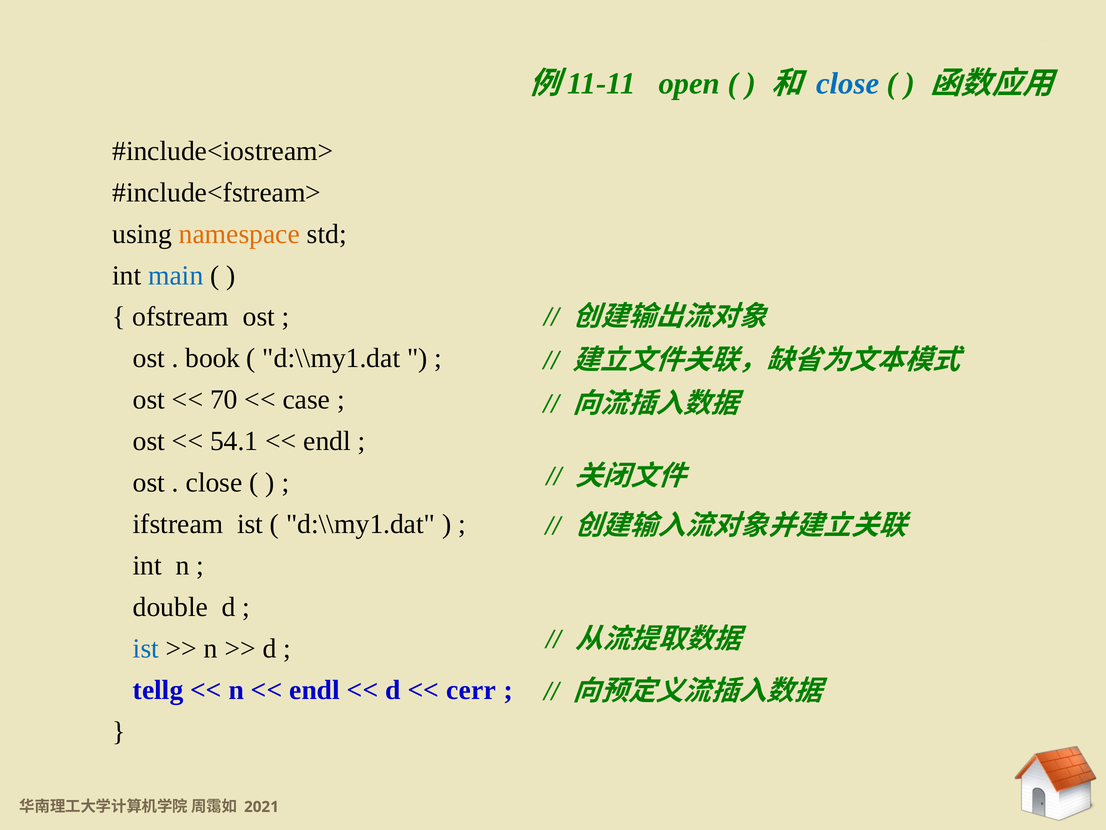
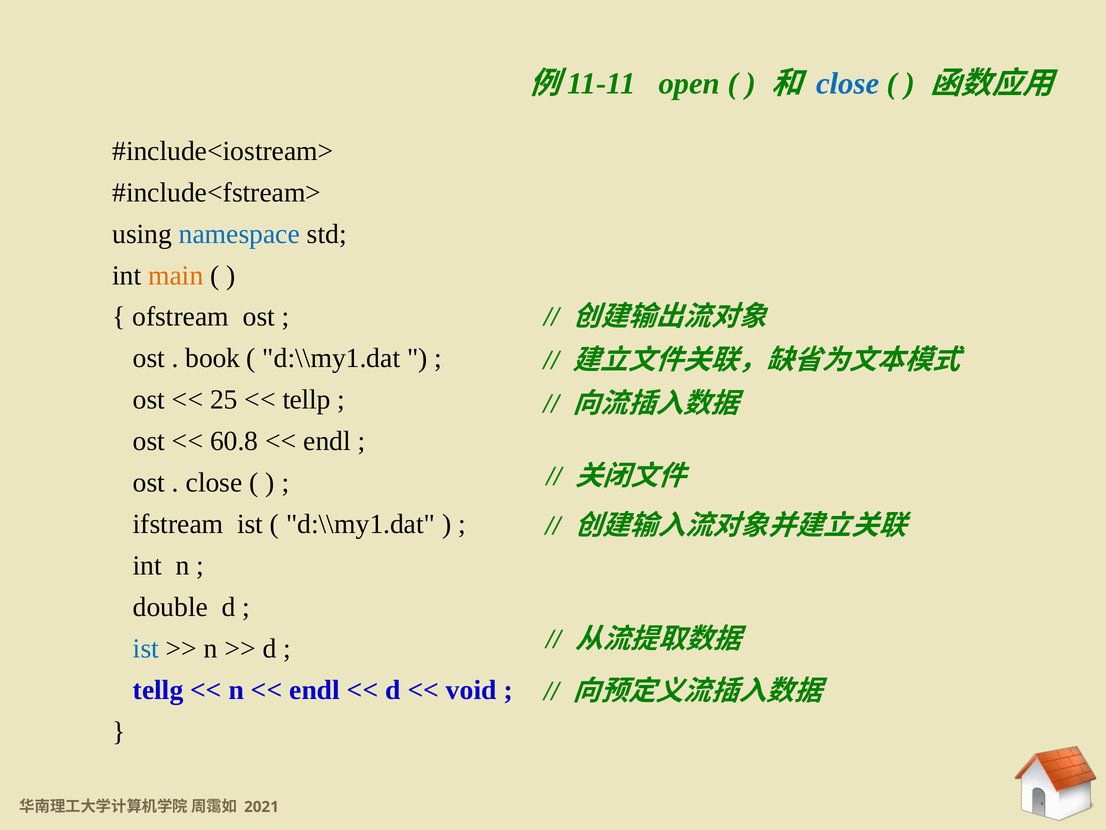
namespace colour: orange -> blue
main colour: blue -> orange
70: 70 -> 25
case: case -> tellp
54.1: 54.1 -> 60.8
cerr: cerr -> void
